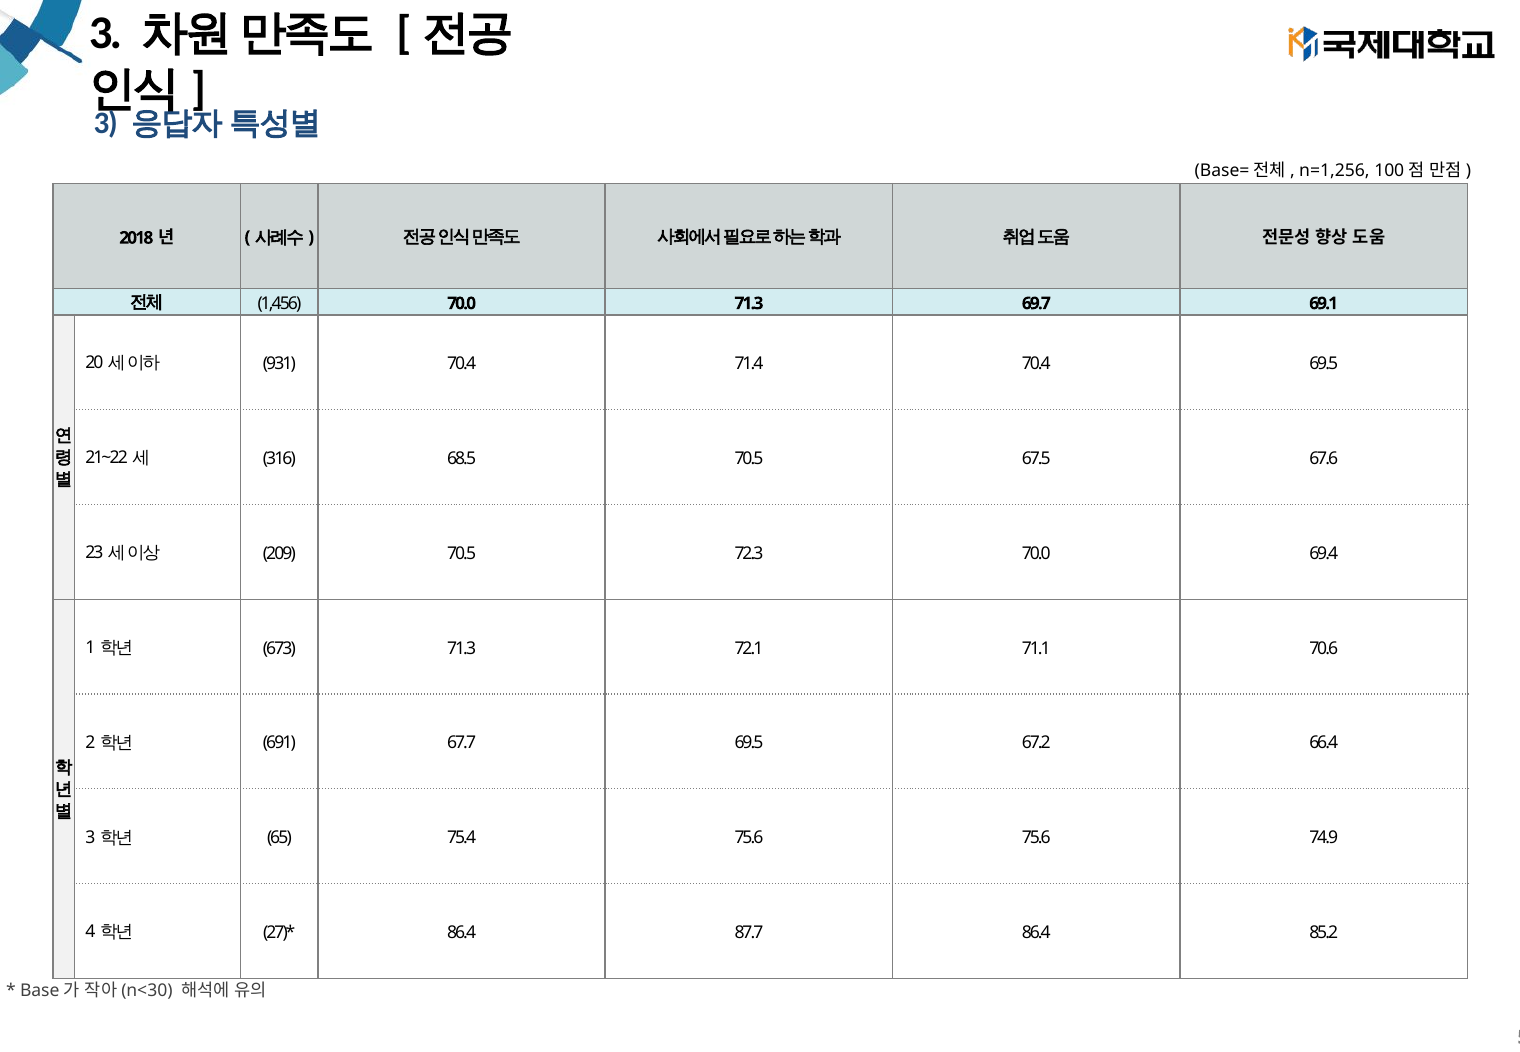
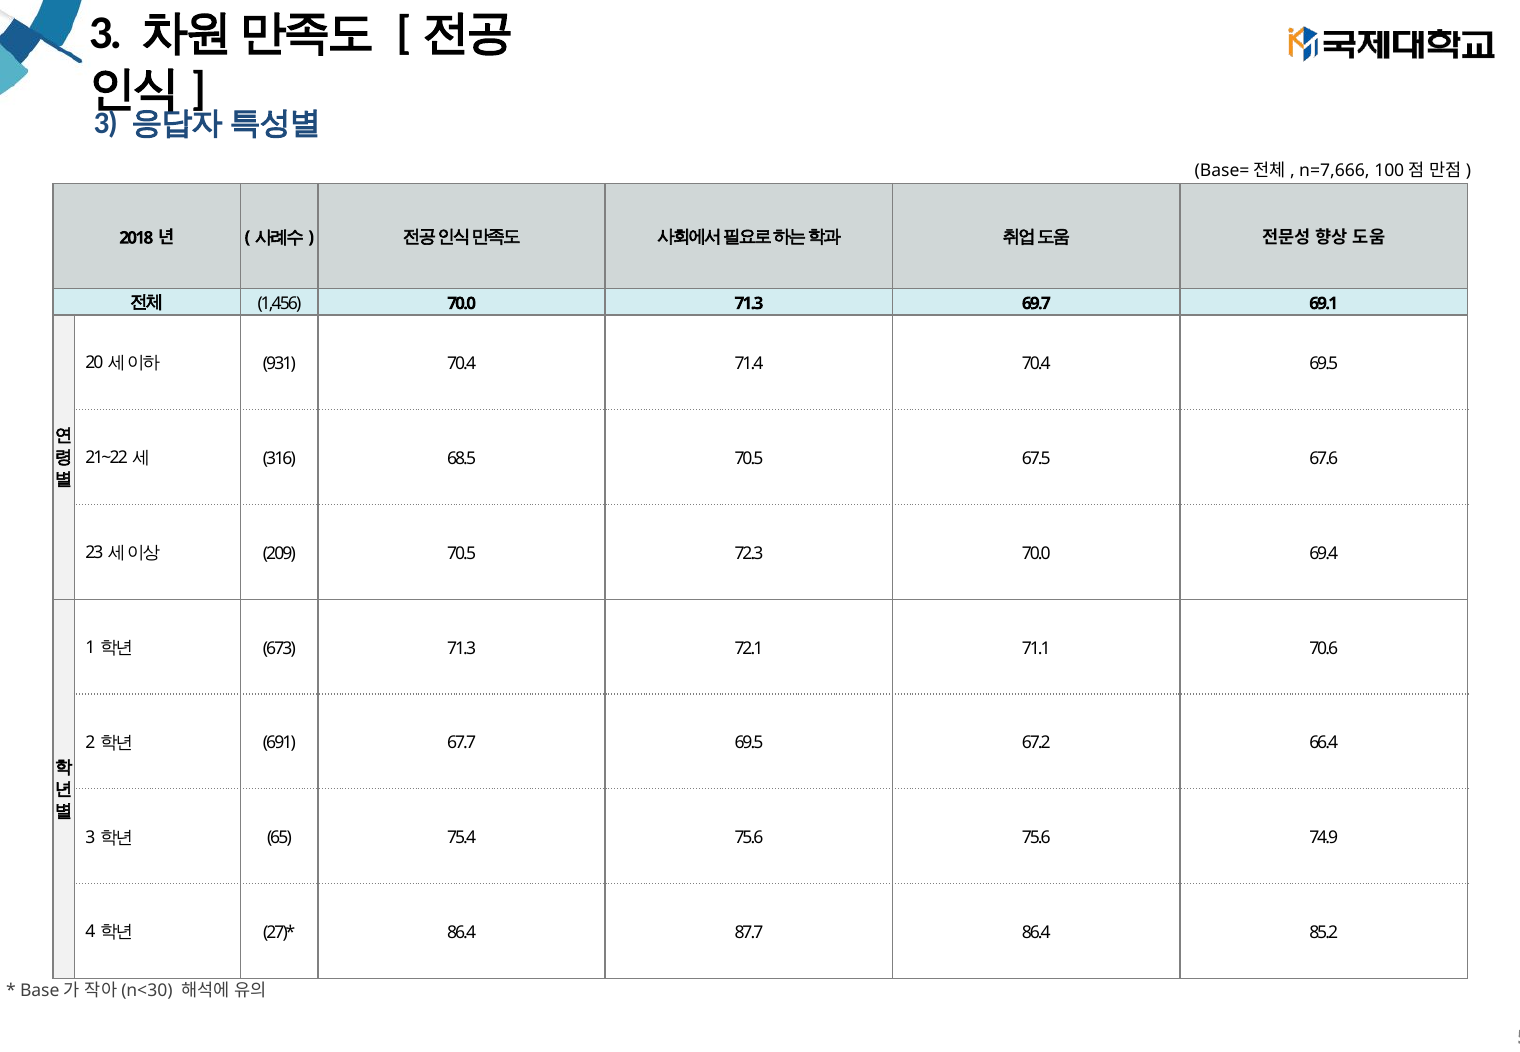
n=1,256: n=1,256 -> n=7,666
